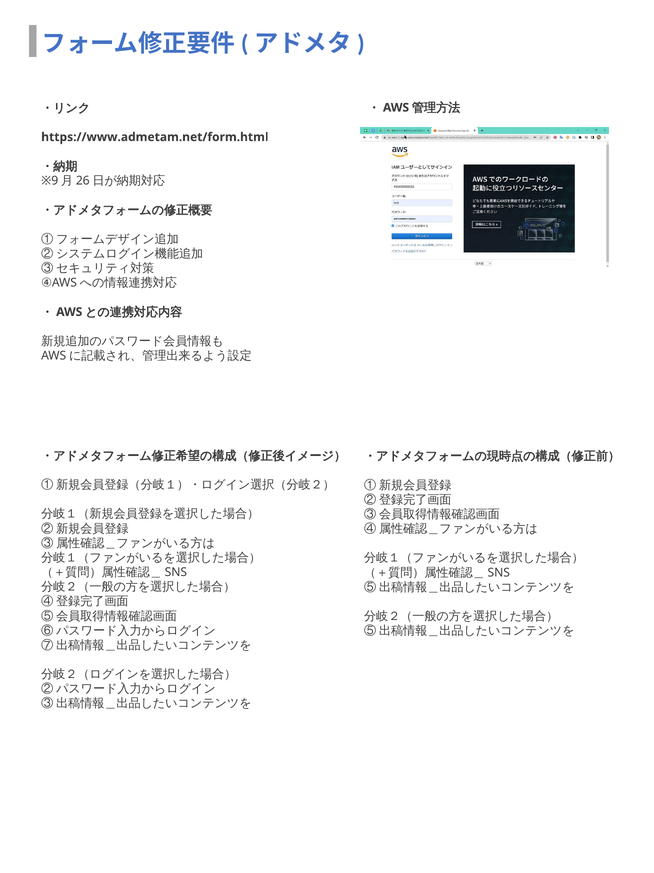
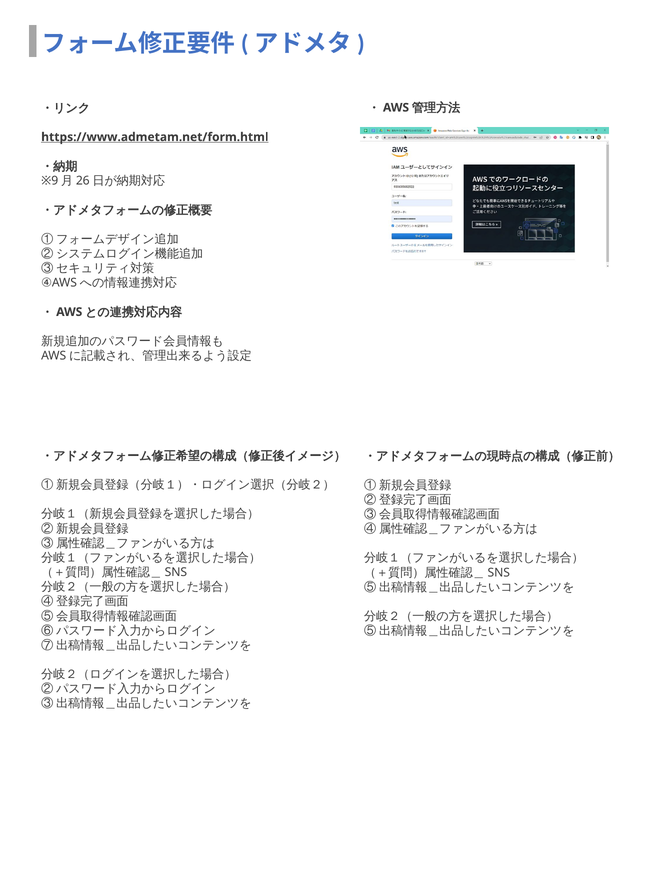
https://www.admetam.net/form.html underline: none -> present
